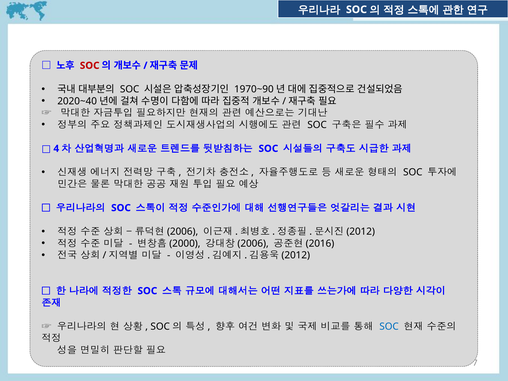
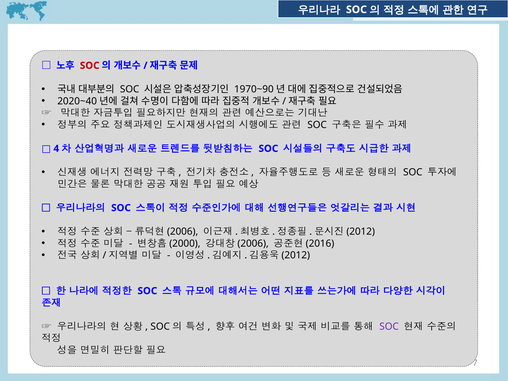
SOC at (389, 326) colour: blue -> purple
